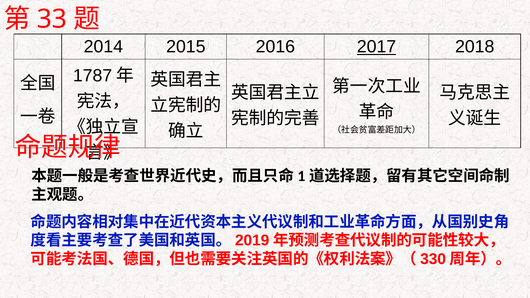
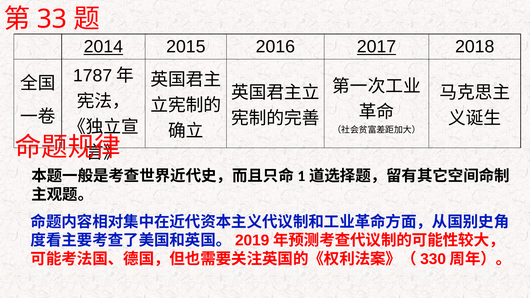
2014 underline: none -> present
